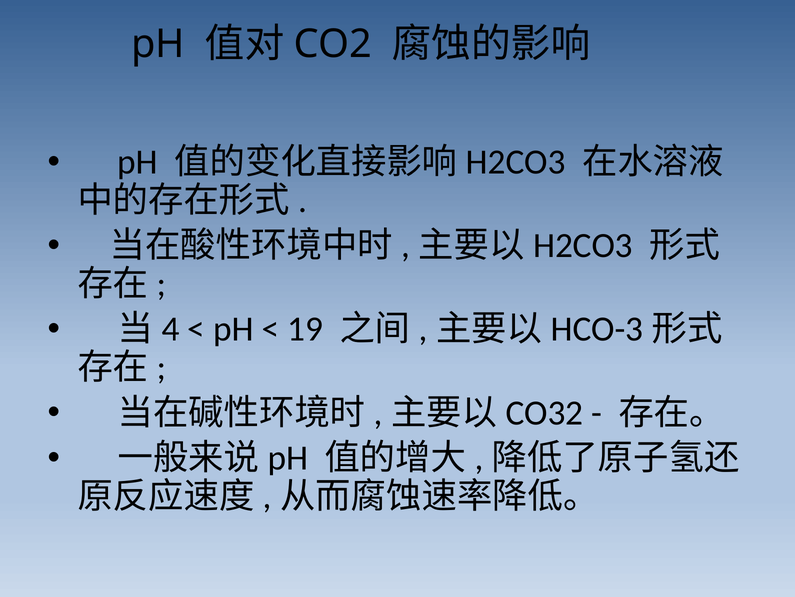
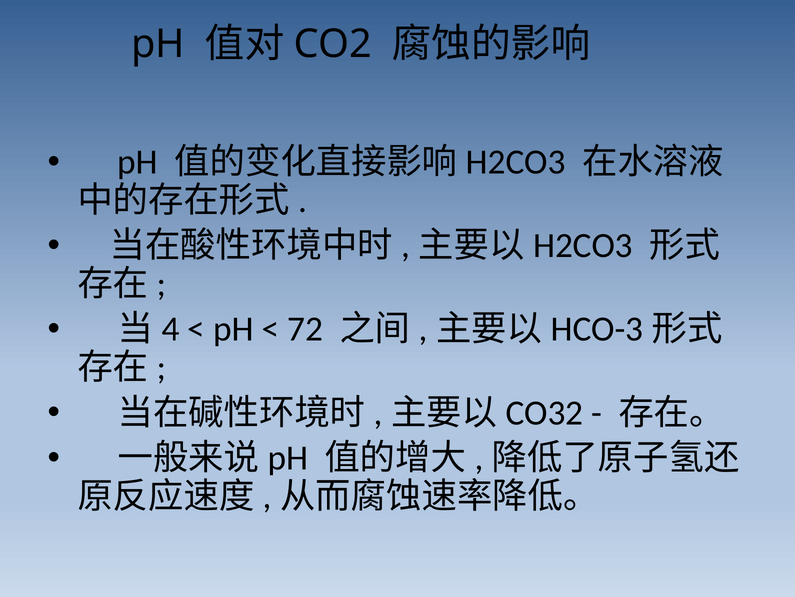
19: 19 -> 72
